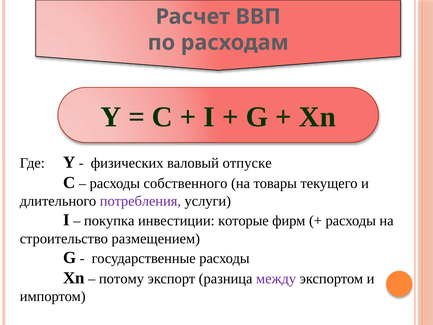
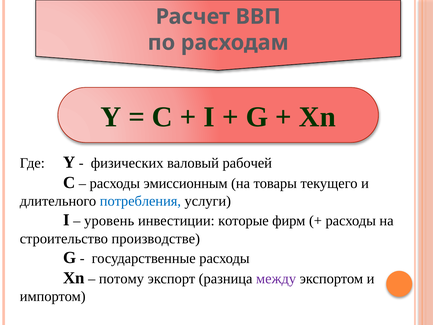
отпуске: отпуске -> рабочей
собственного: собственного -> эмиссионным
потребления colour: purple -> blue
покупка: покупка -> уровень
размещением: размещением -> производстве
